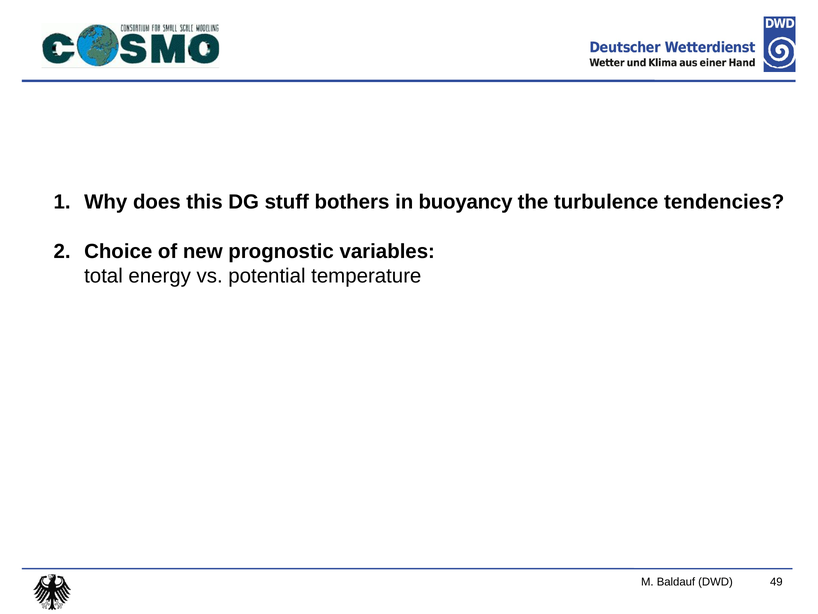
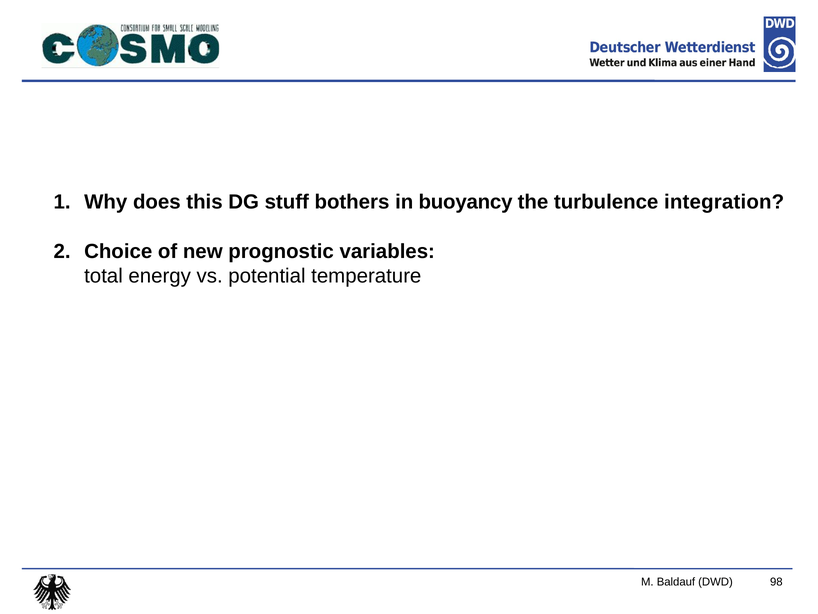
tendencies: tendencies -> integration
49: 49 -> 98
